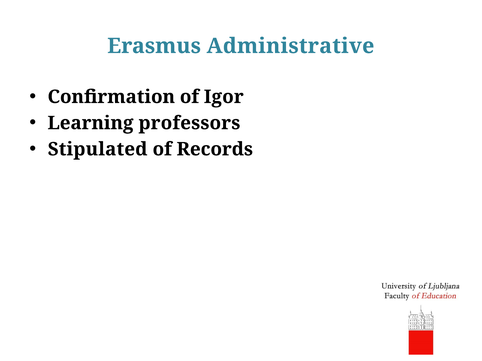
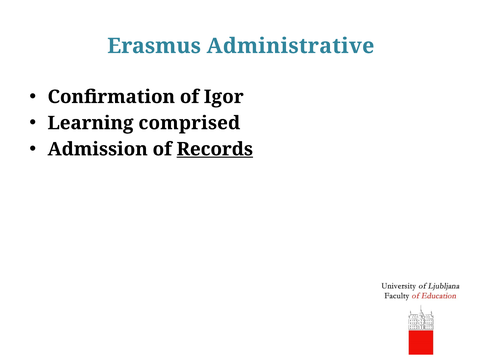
professors: professors -> comprised
Stipulated: Stipulated -> Admission
Records underline: none -> present
